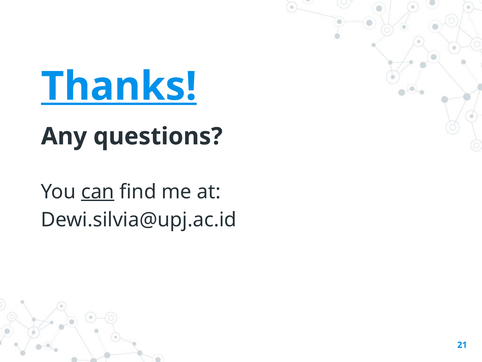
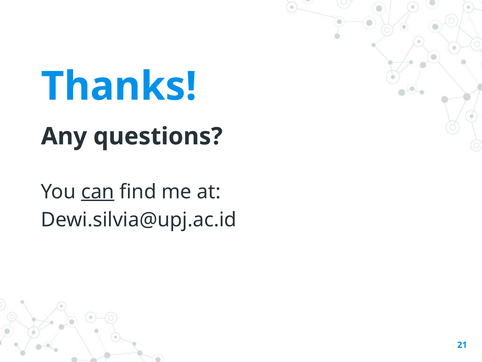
Thanks underline: present -> none
